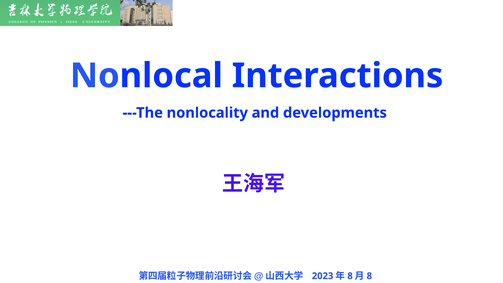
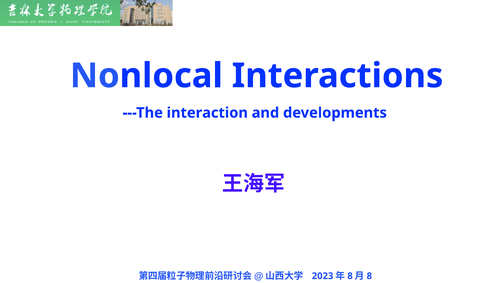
nonlocality: nonlocality -> interaction
